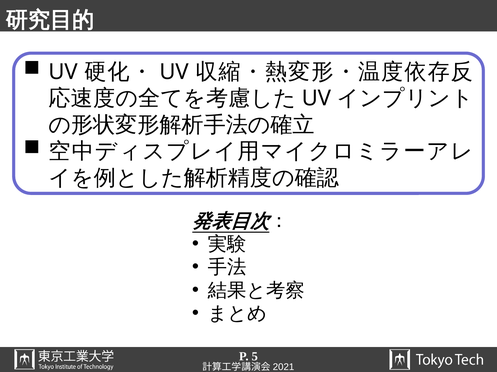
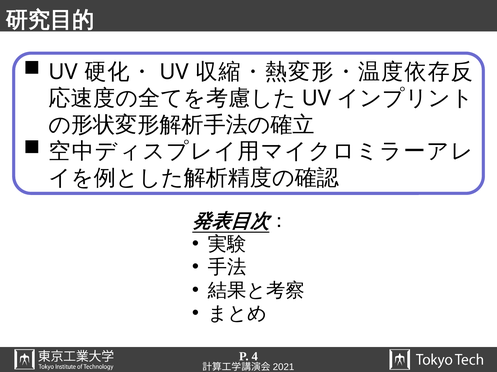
5: 5 -> 4
